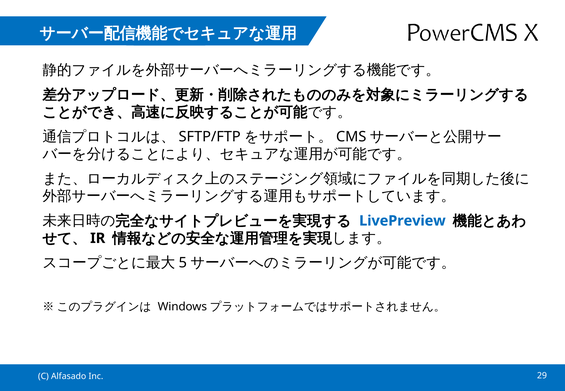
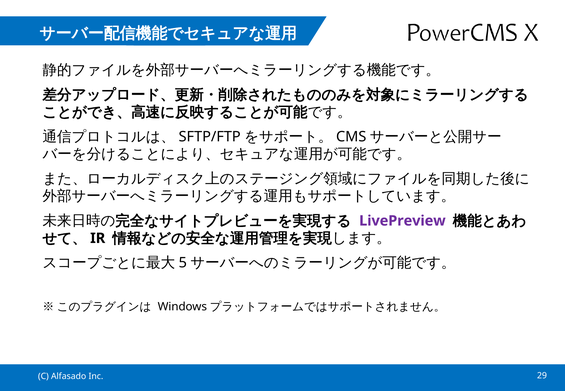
LivePreview colour: blue -> purple
